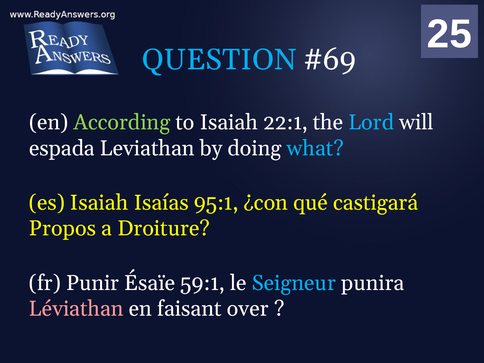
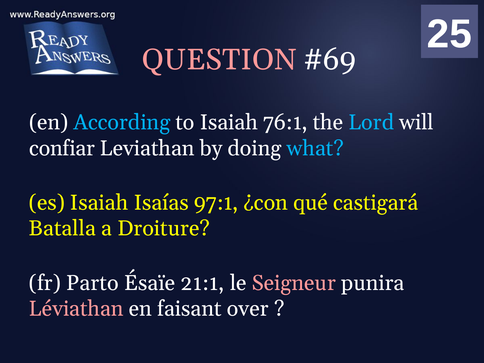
QUESTION colour: light blue -> pink
According colour: light green -> light blue
22:1: 22:1 -> 76:1
espada: espada -> confiar
95:1: 95:1 -> 97:1
Propos: Propos -> Batalla
Punir: Punir -> Parto
59:1: 59:1 -> 21:1
Seigneur colour: light blue -> pink
